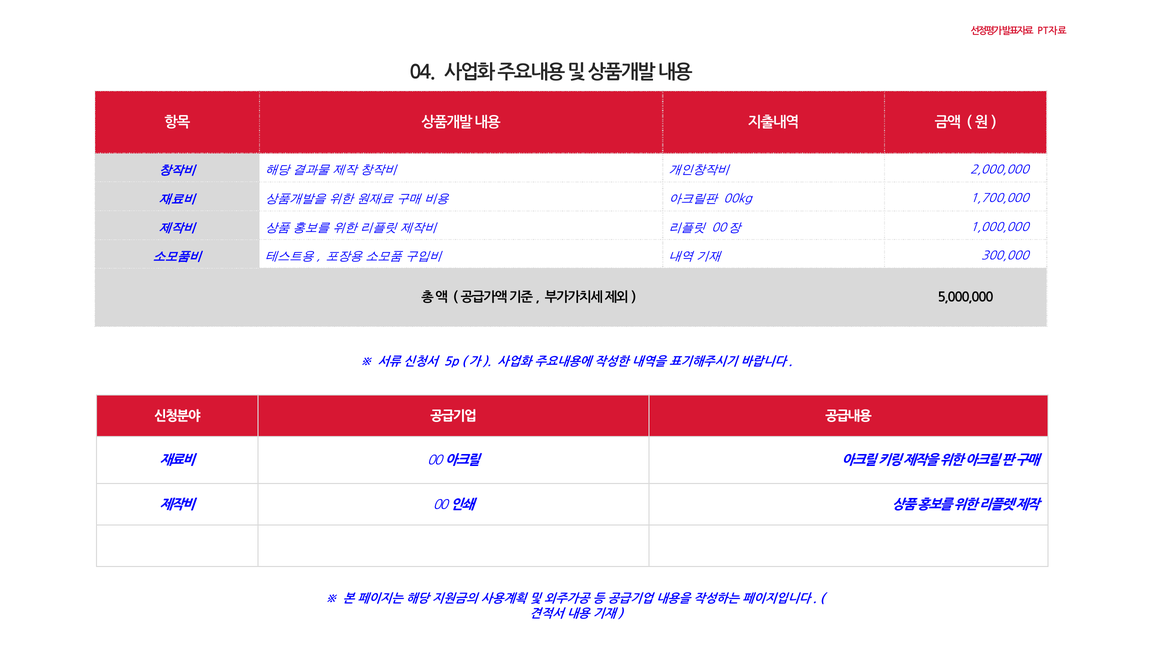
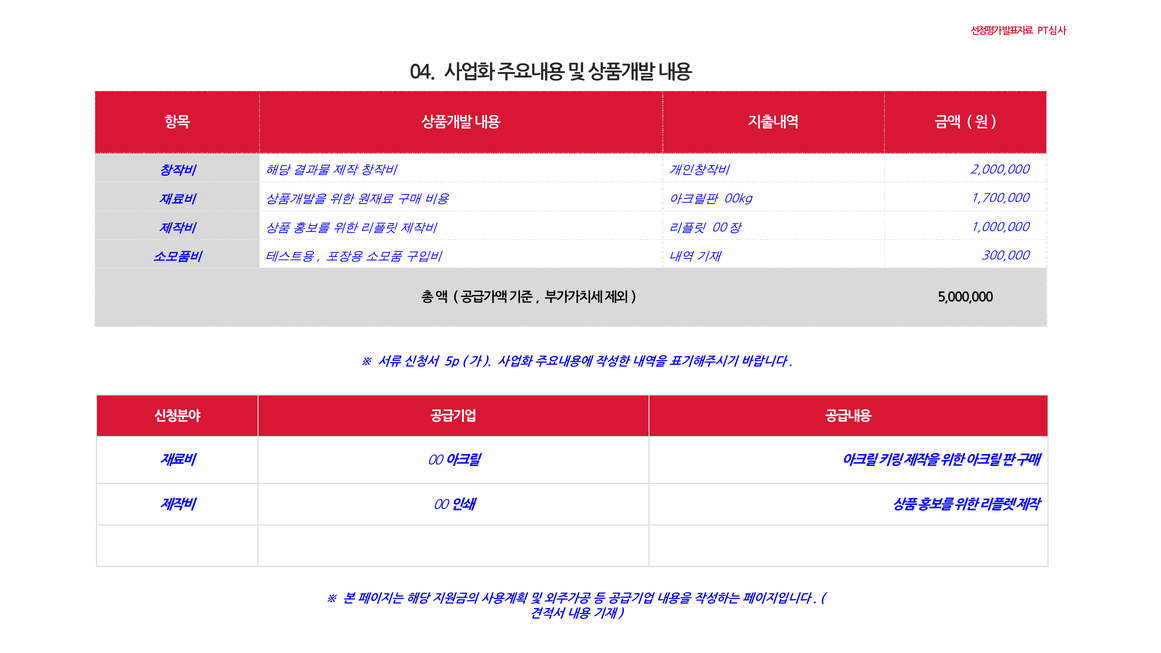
PT자료: PT자료 -> PT심사
